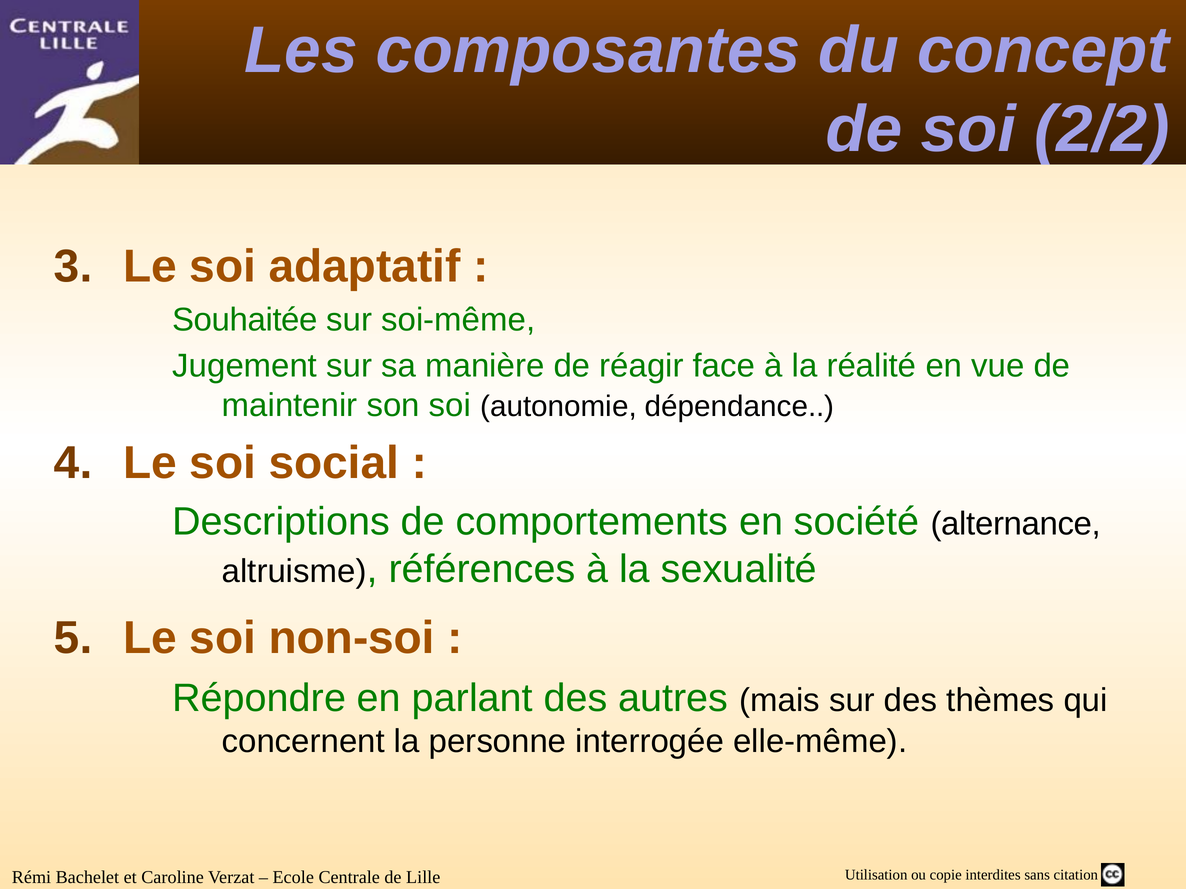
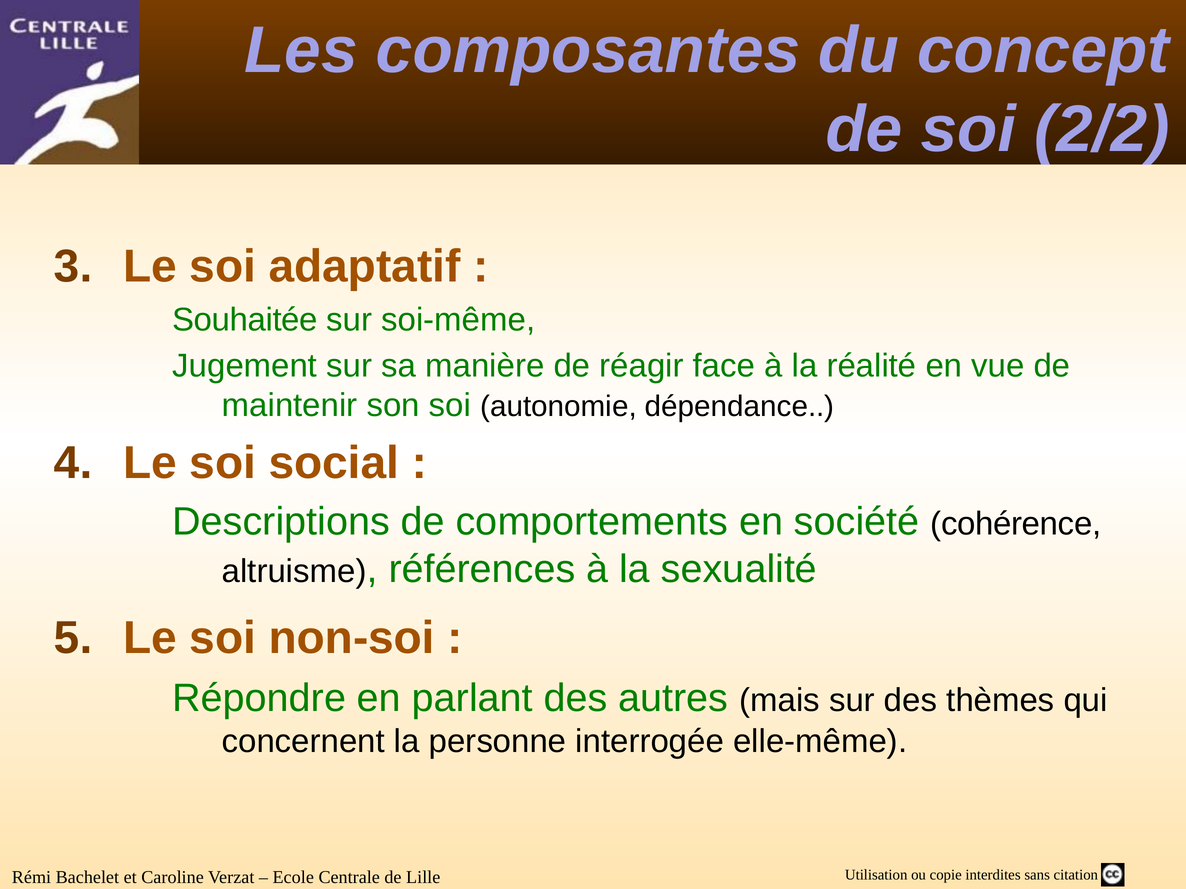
alternance: alternance -> cohérence
